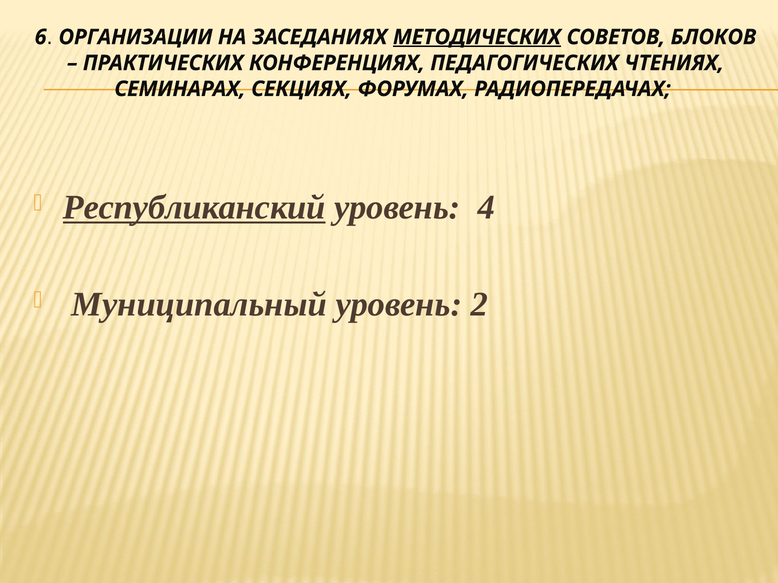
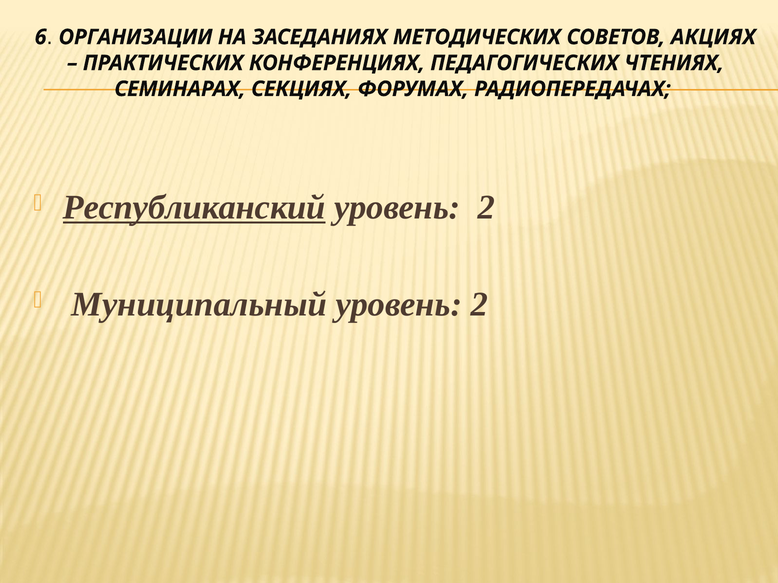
МЕТОДИЧЕСКИХ underline: present -> none
БЛОКОВ: БЛОКОВ -> АКЦИЯХ
4 at (486, 208): 4 -> 2
